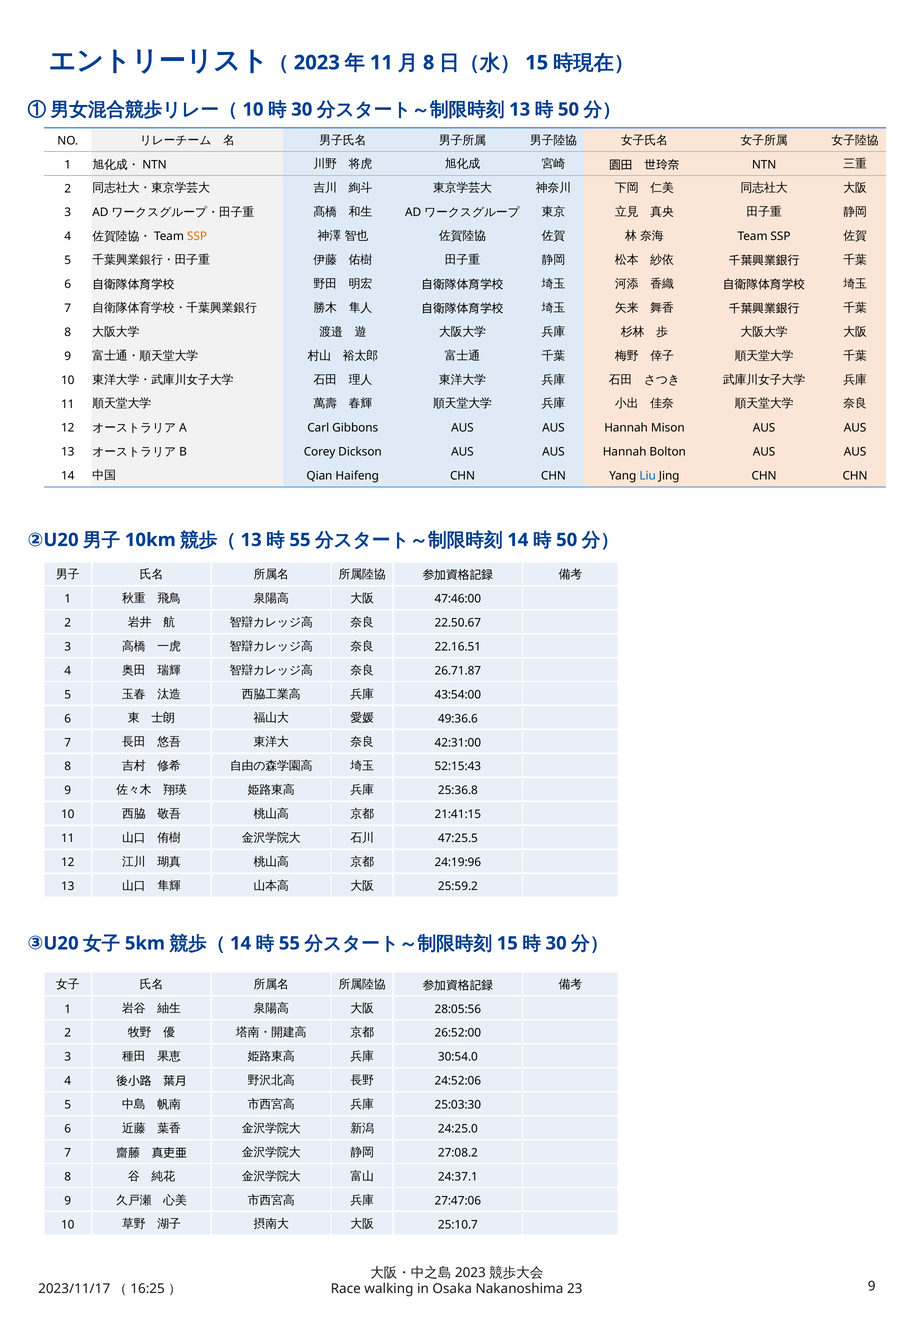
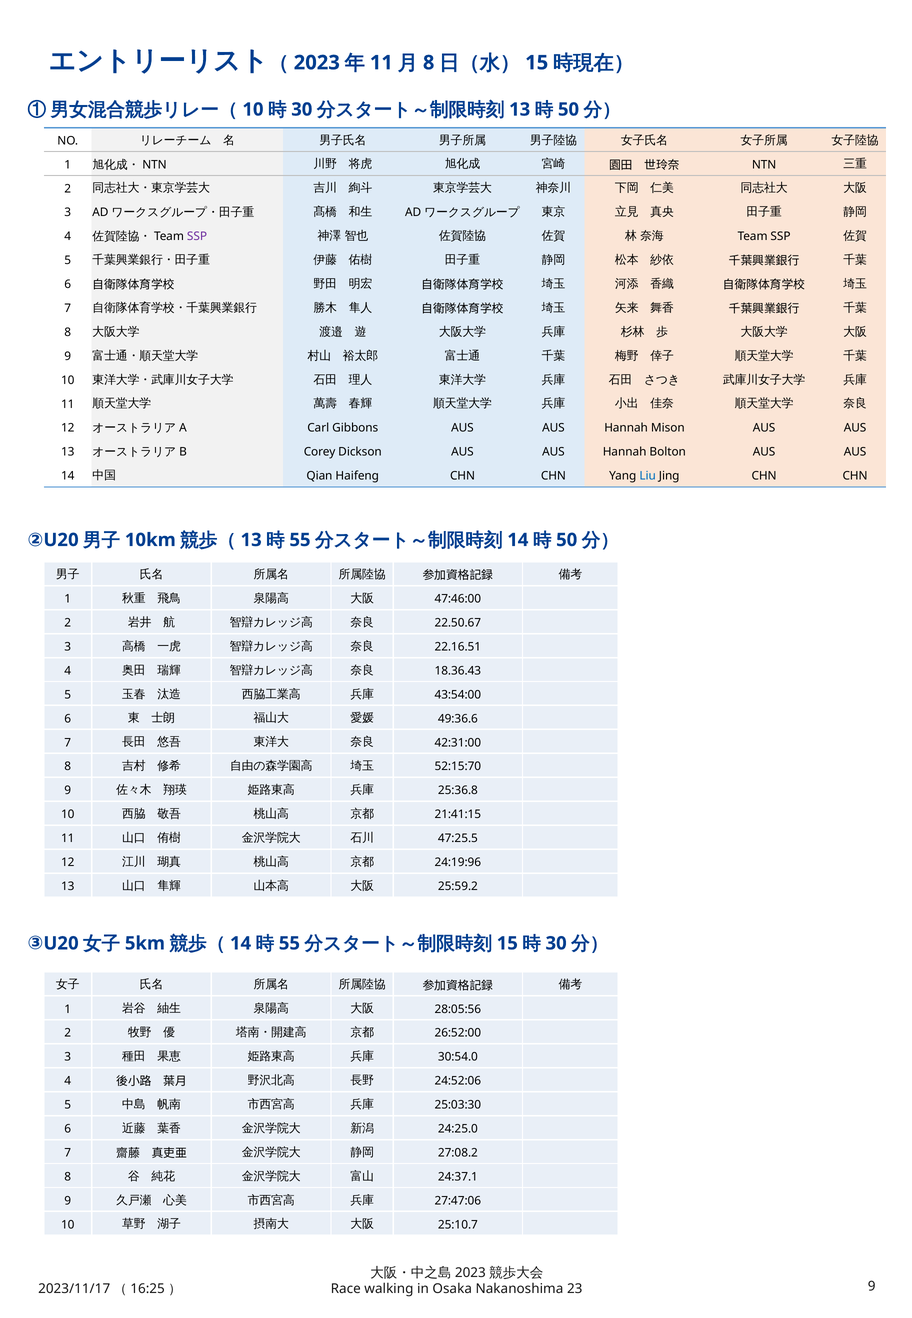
SSP at (197, 236) colour: orange -> purple
26.71.87: 26.71.87 -> 18.36.43
52:15:43: 52:15:43 -> 52:15:70
